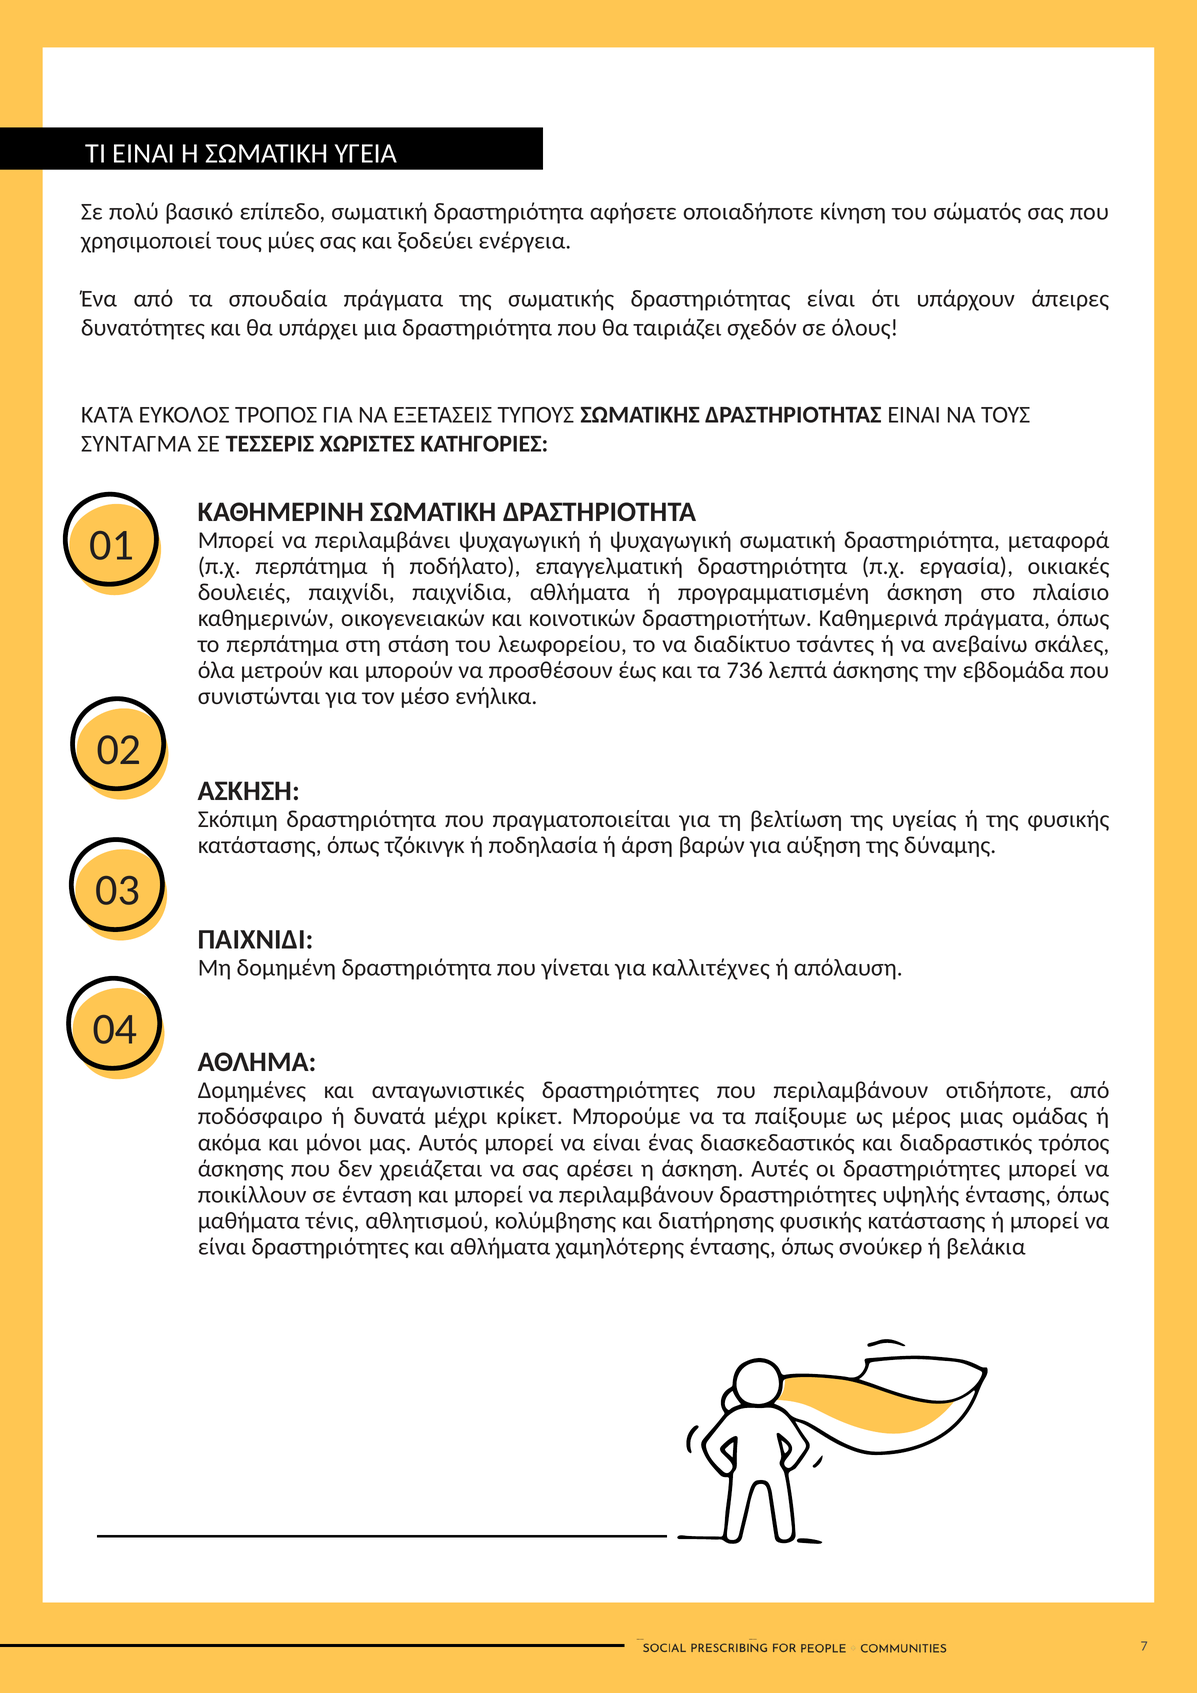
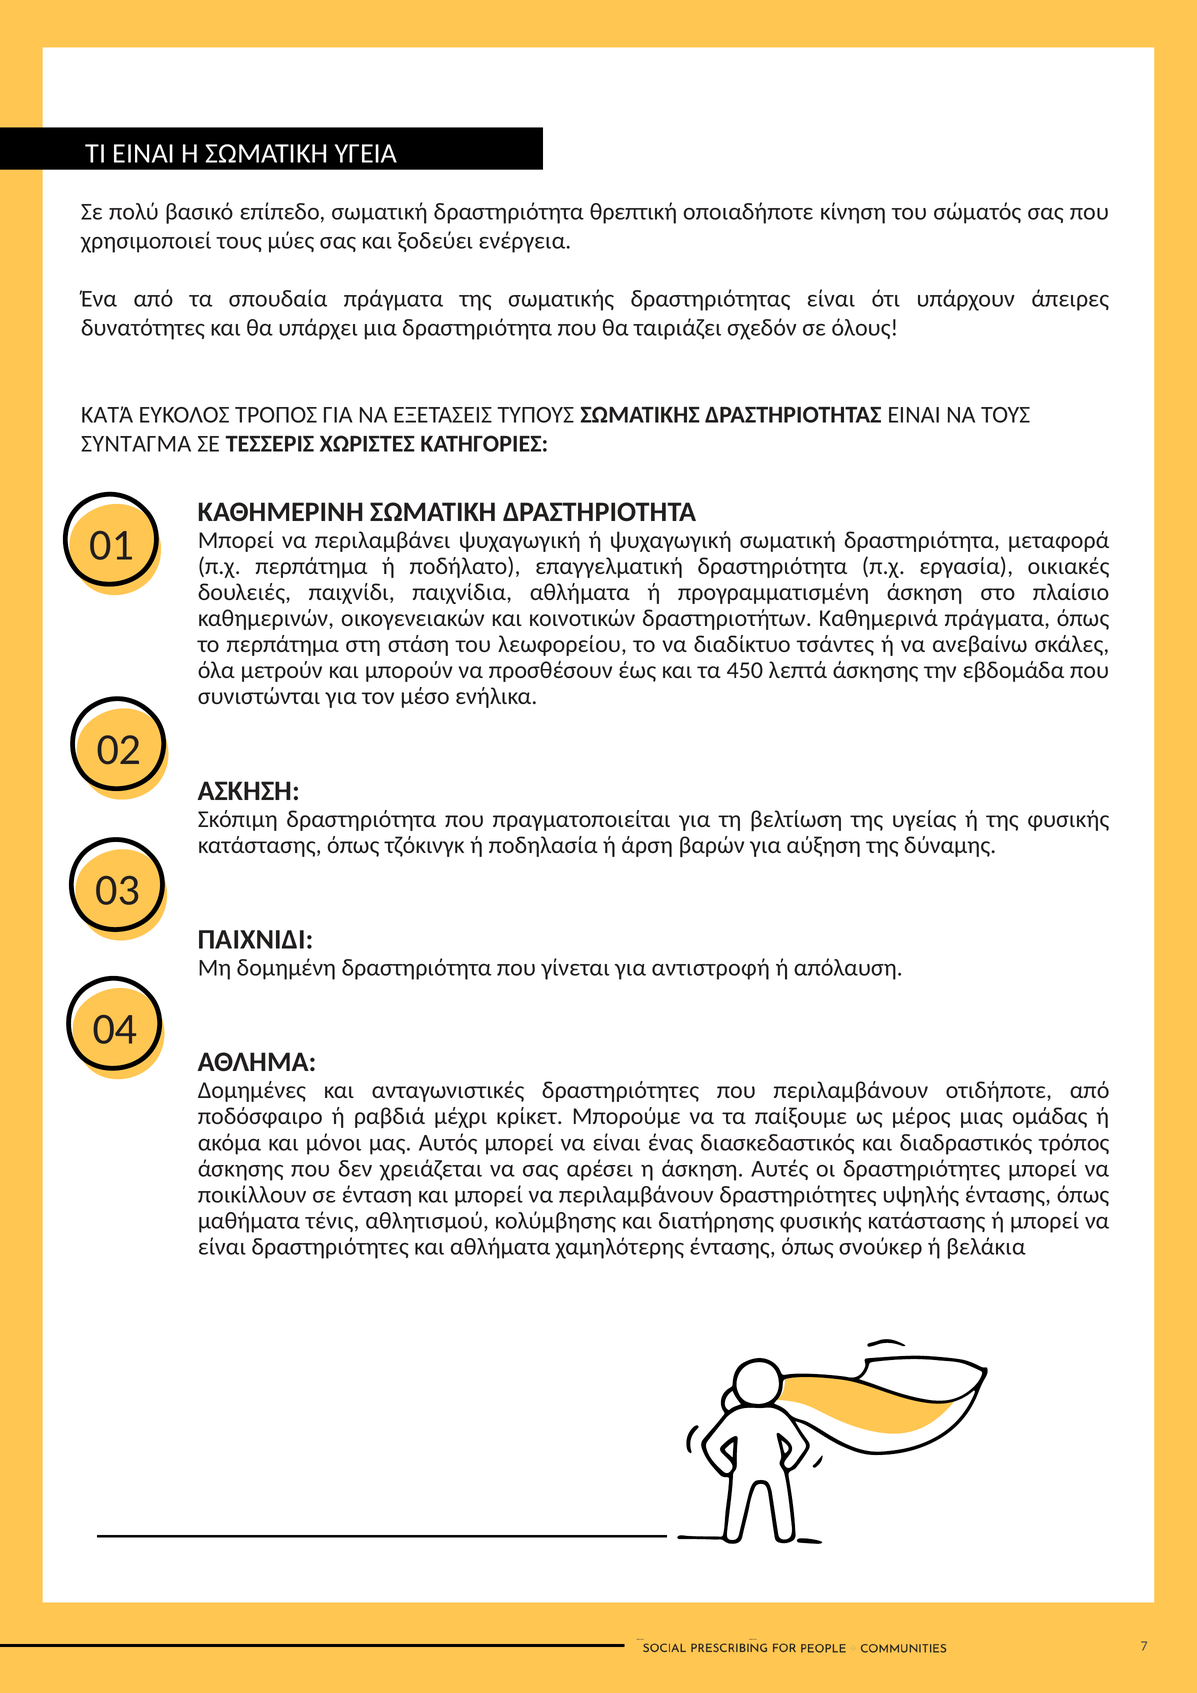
αφήσετε: αφήσετε -> θρεπτική
736: 736 -> 450
καλλιτέχνες: καλλιτέχνες -> αντιστροφή
δυνατά: δυνατά -> ραβδιά
